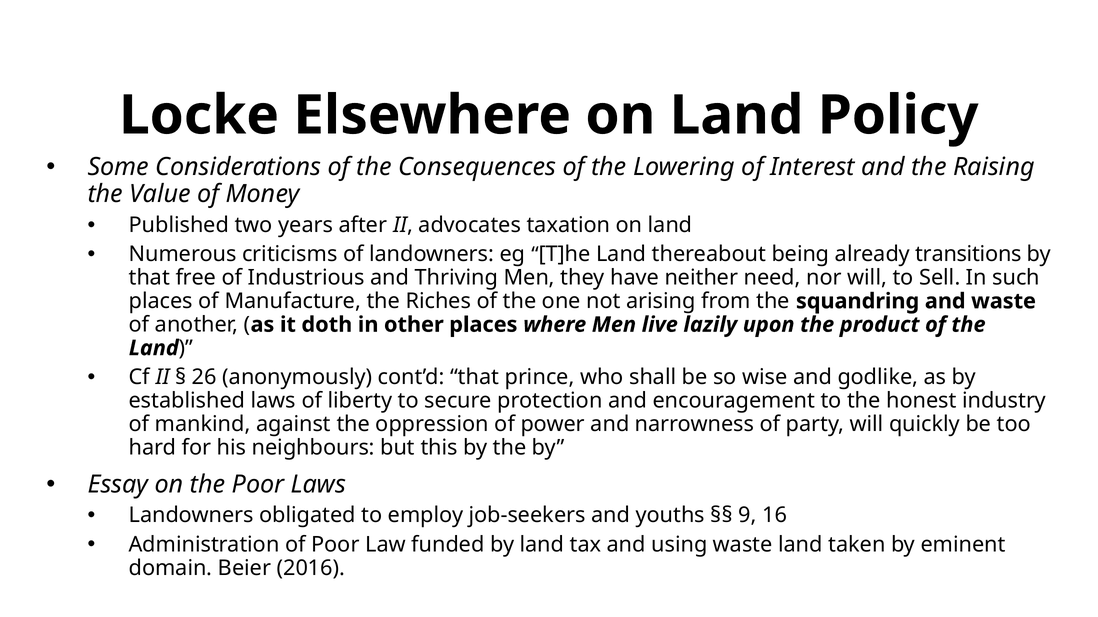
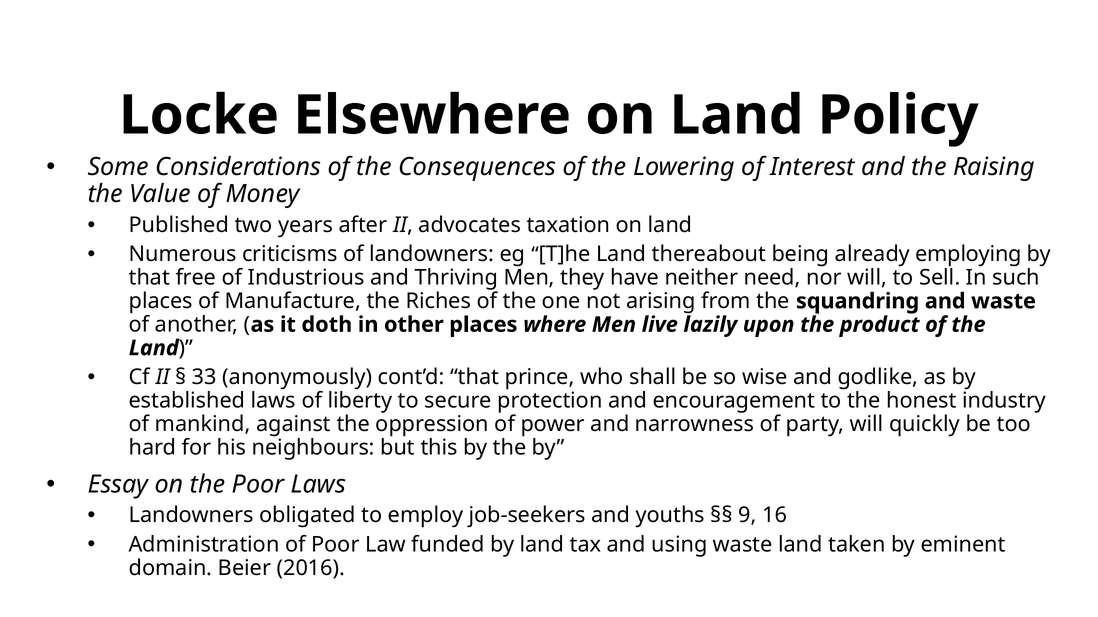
transitions: transitions -> employing
26: 26 -> 33
